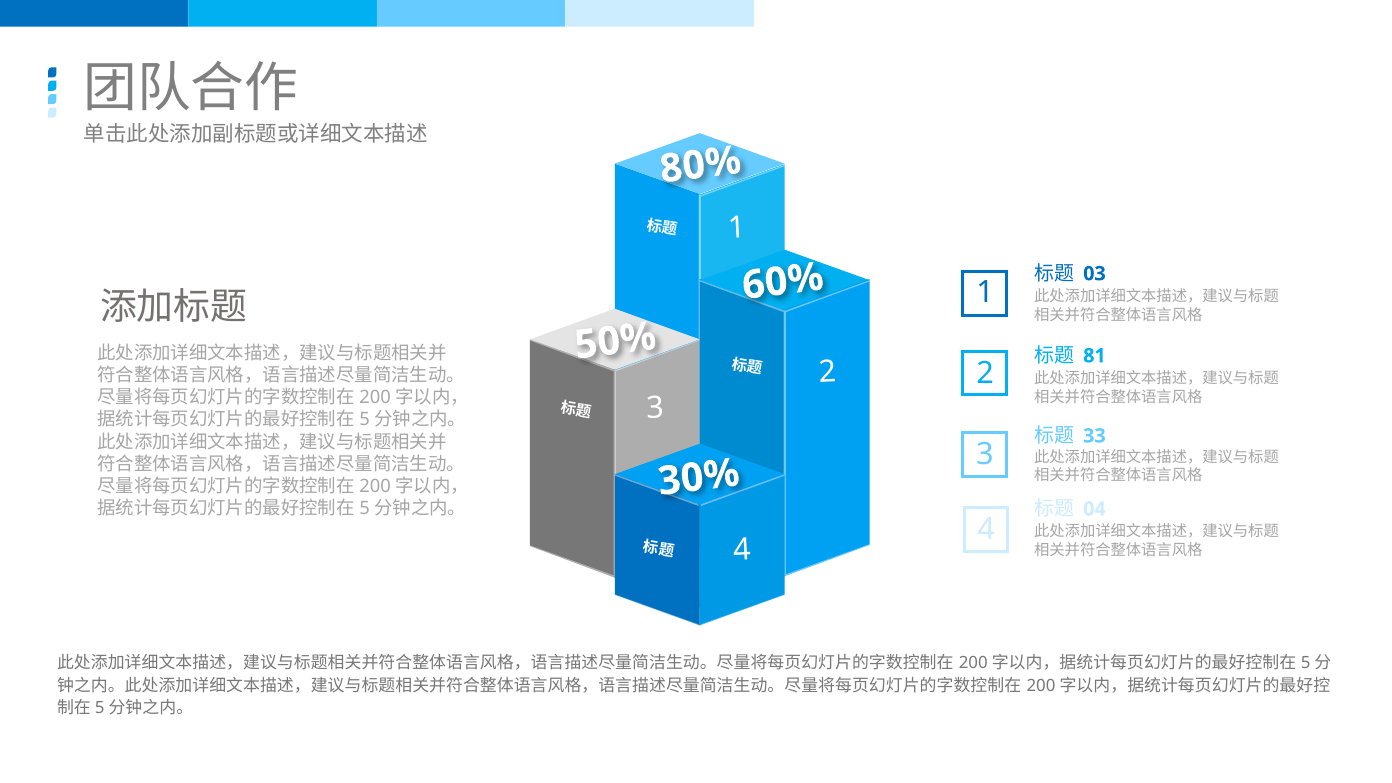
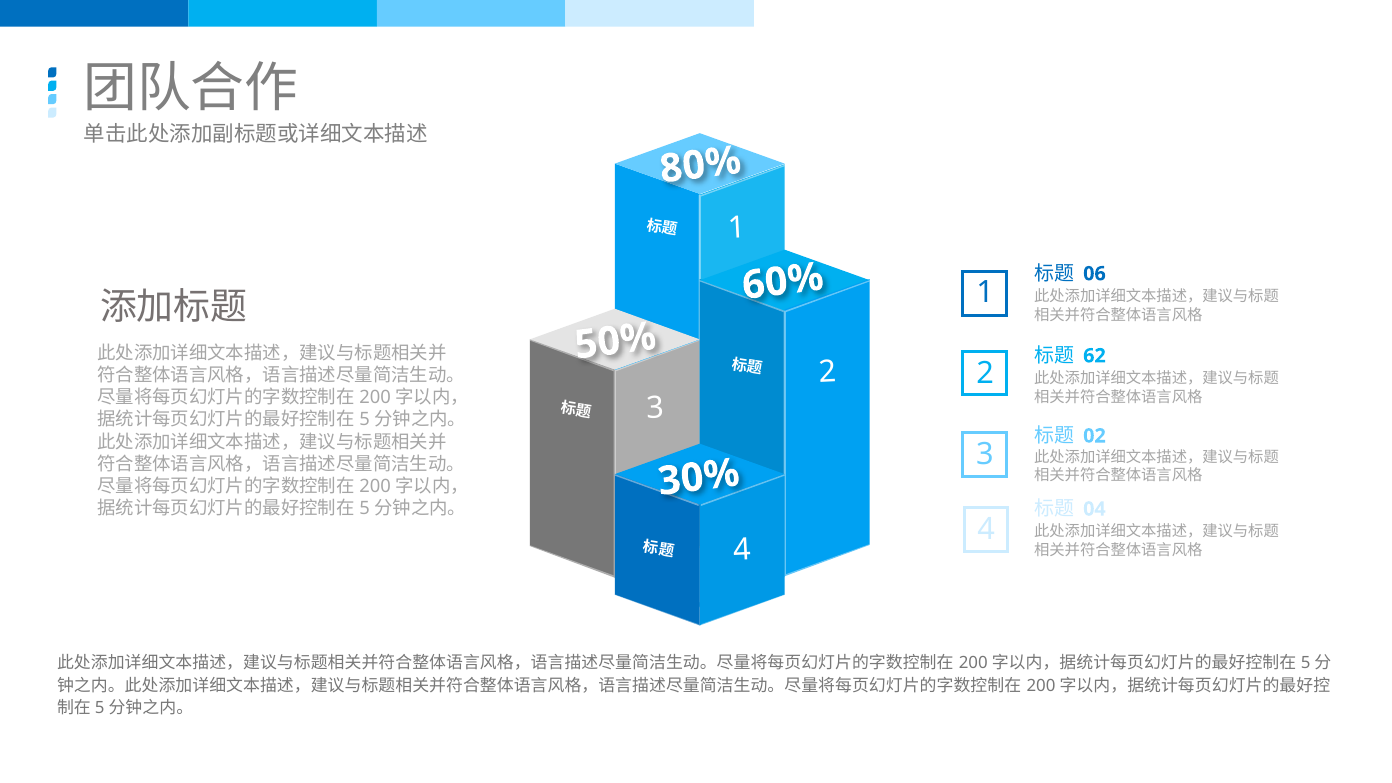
03: 03 -> 06
81: 81 -> 62
33: 33 -> 02
